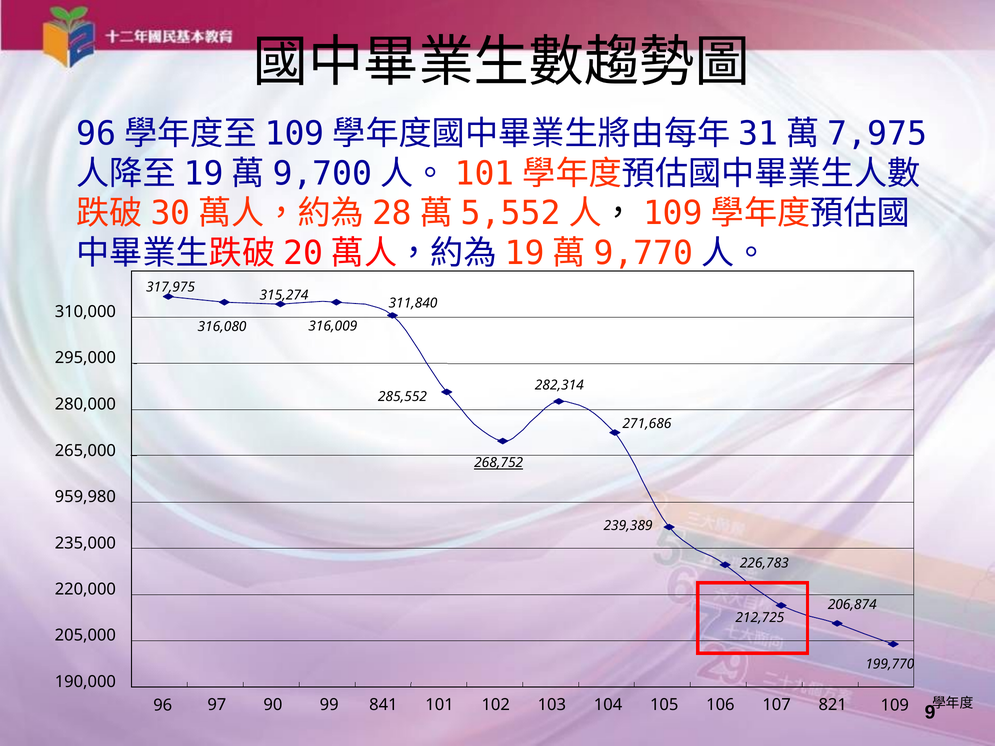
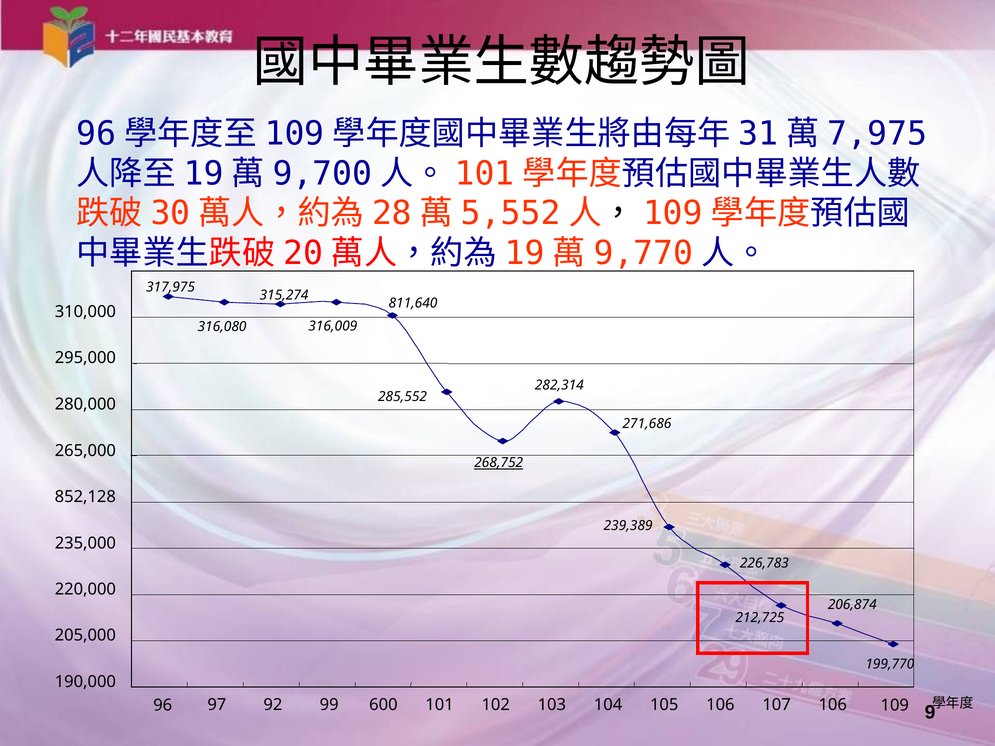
311,840: 311,840 -> 811,640
959,980: 959,980 -> 852,128
90: 90 -> 92
841: 841 -> 600
107 821: 821 -> 106
